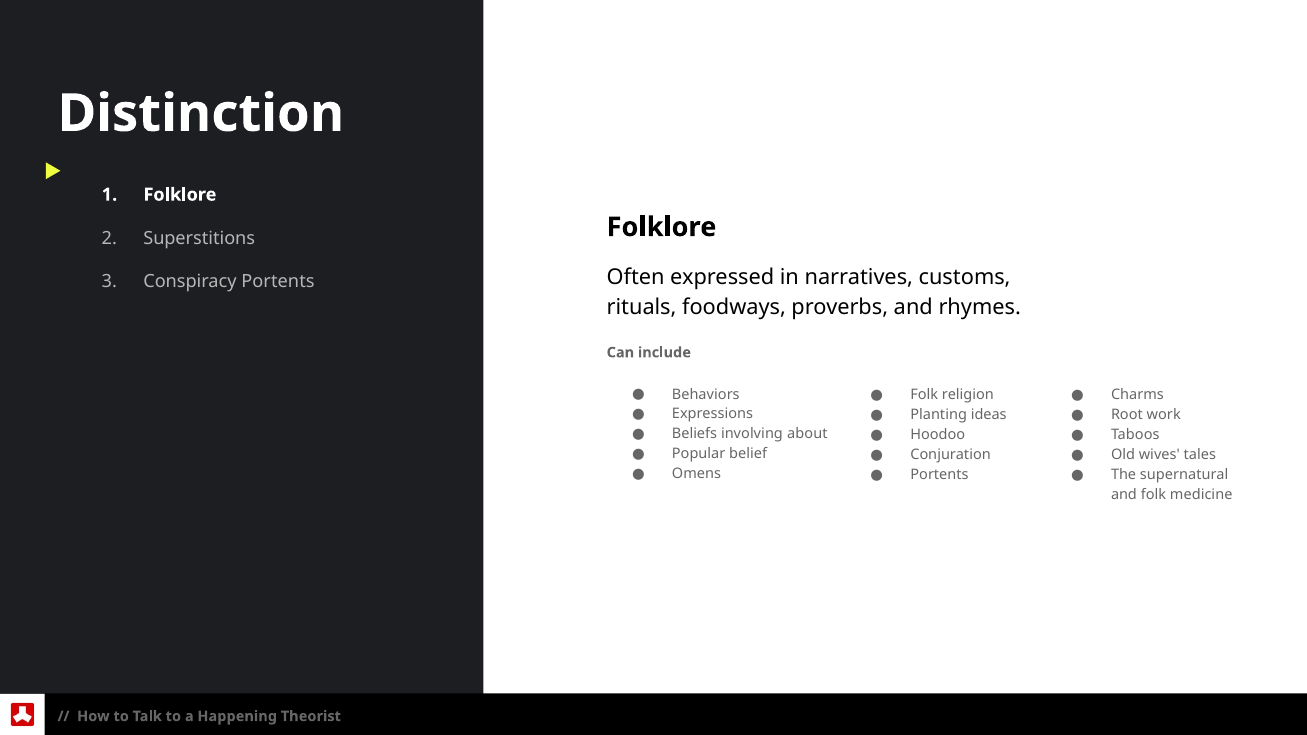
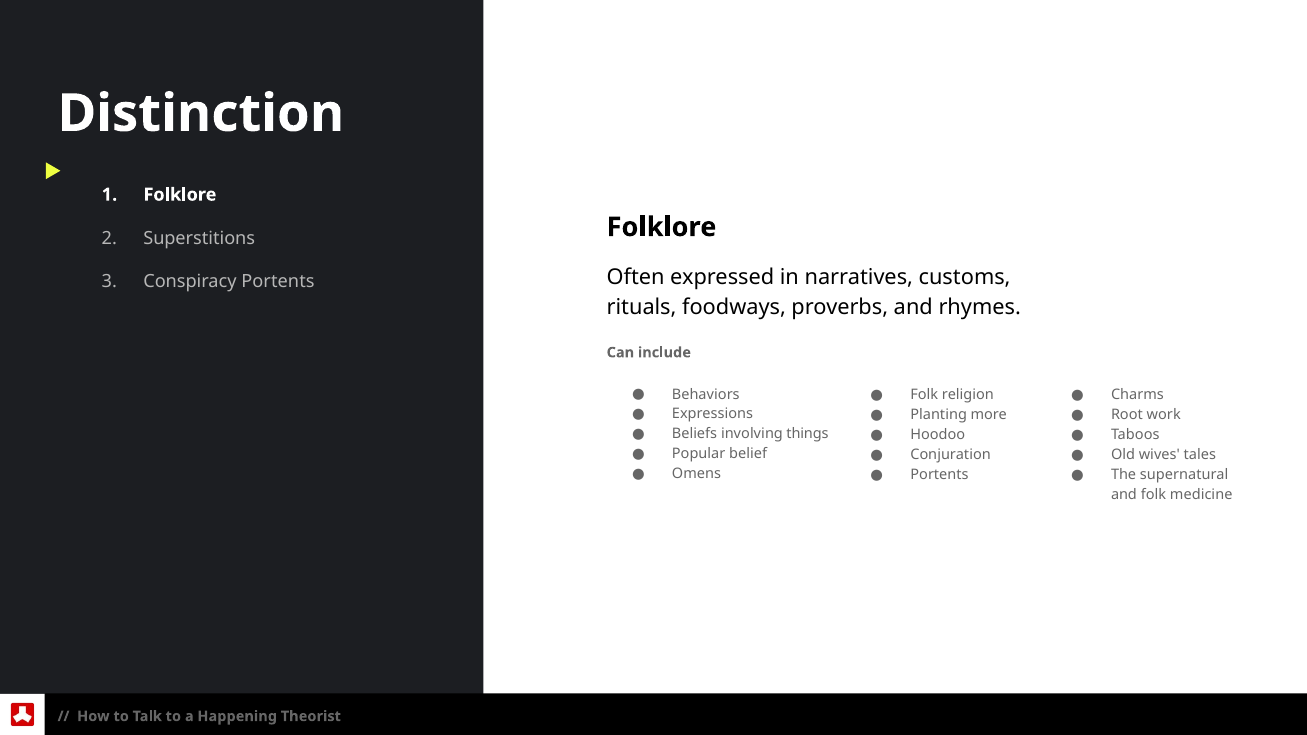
ideas: ideas -> more
about: about -> things
